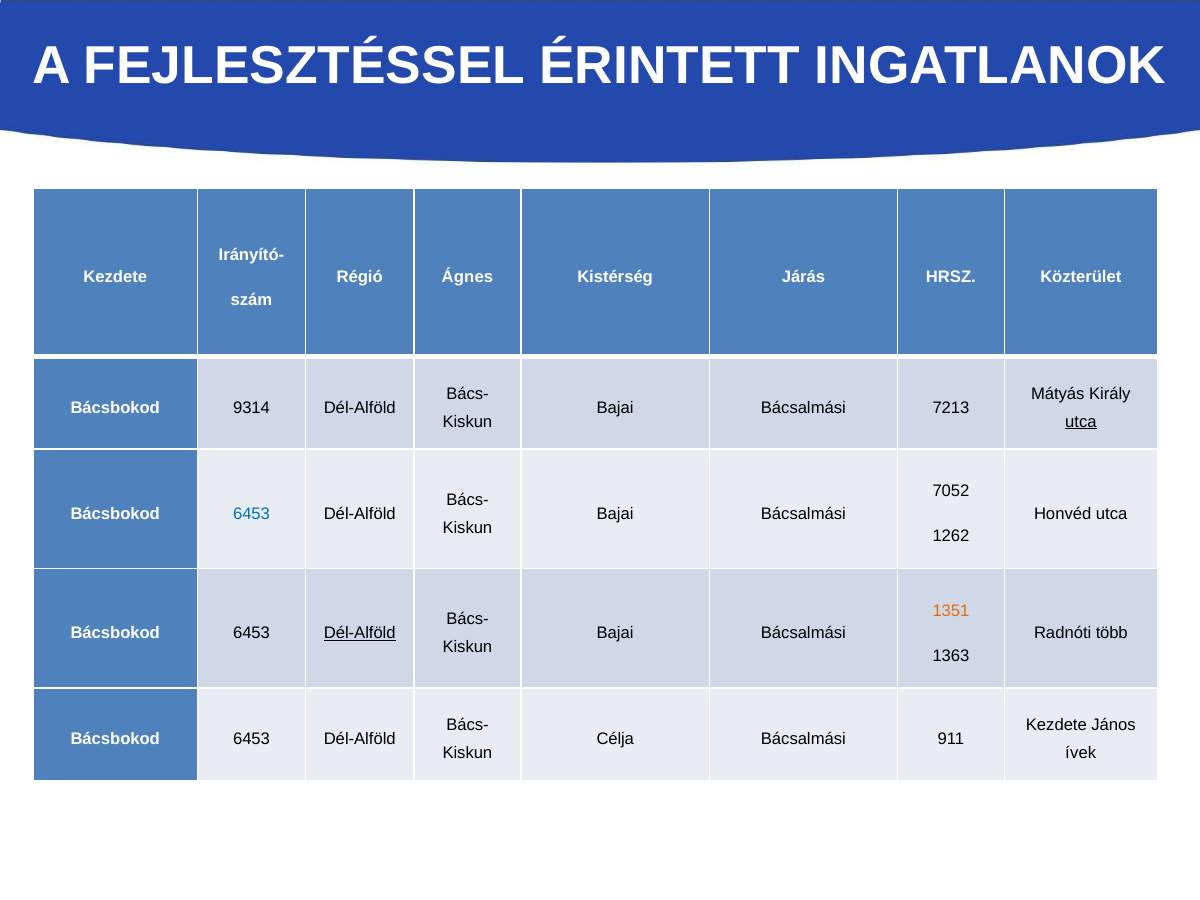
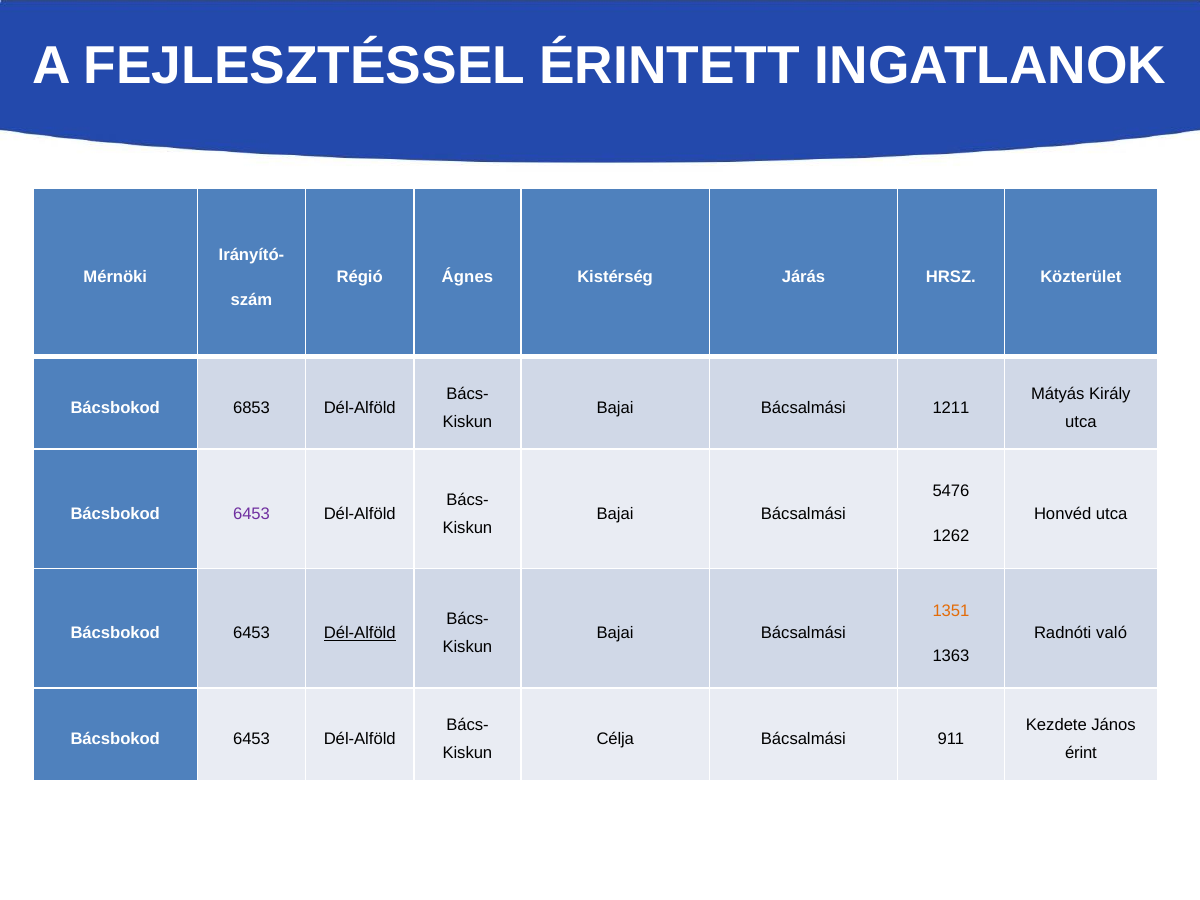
Kezdete at (115, 277): Kezdete -> Mérnöki
9314: 9314 -> 6853
7213: 7213 -> 1211
utca at (1081, 422) underline: present -> none
7052: 7052 -> 5476
6453 at (252, 514) colour: blue -> purple
több: több -> való
ívek: ívek -> érint
